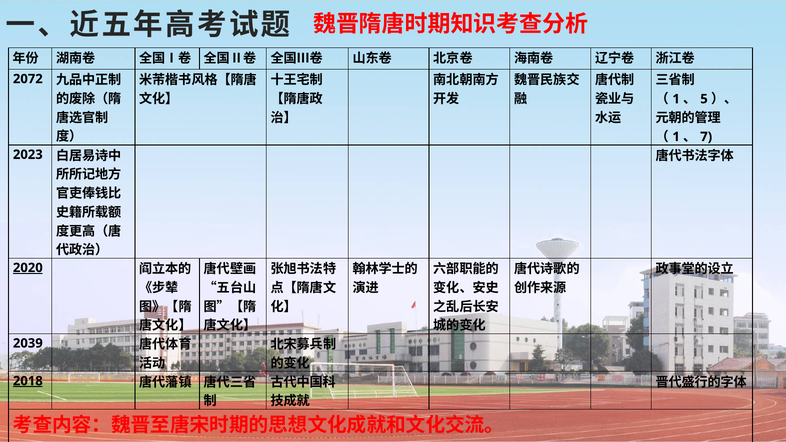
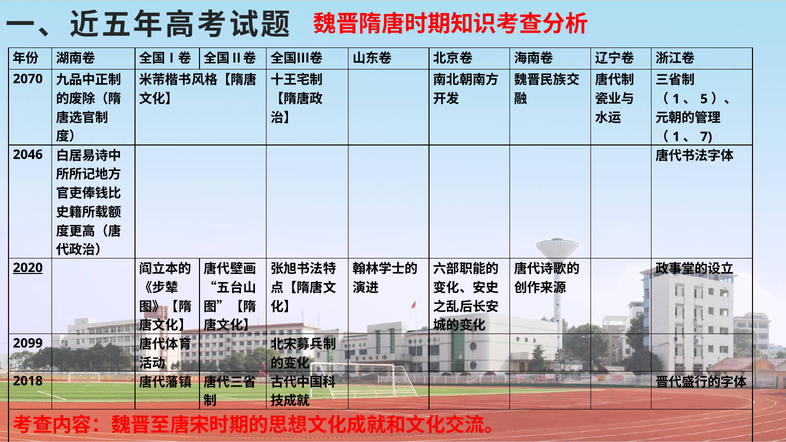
2072: 2072 -> 2070
2023: 2023 -> 2046
2039: 2039 -> 2099
2018 underline: present -> none
